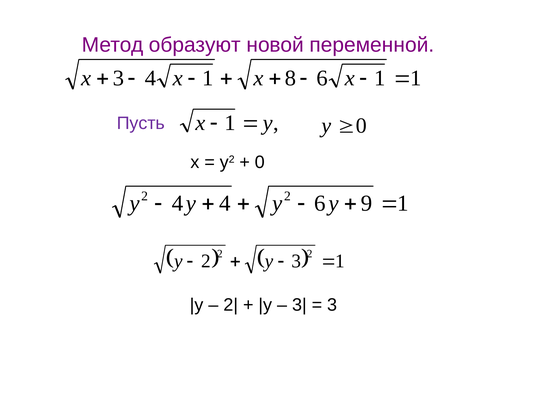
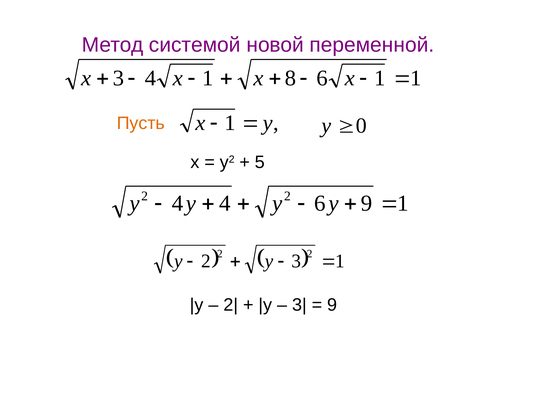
образуют: образуют -> системой
Пусть colour: purple -> orange
0 at (260, 162): 0 -> 5
3 at (332, 305): 3 -> 9
